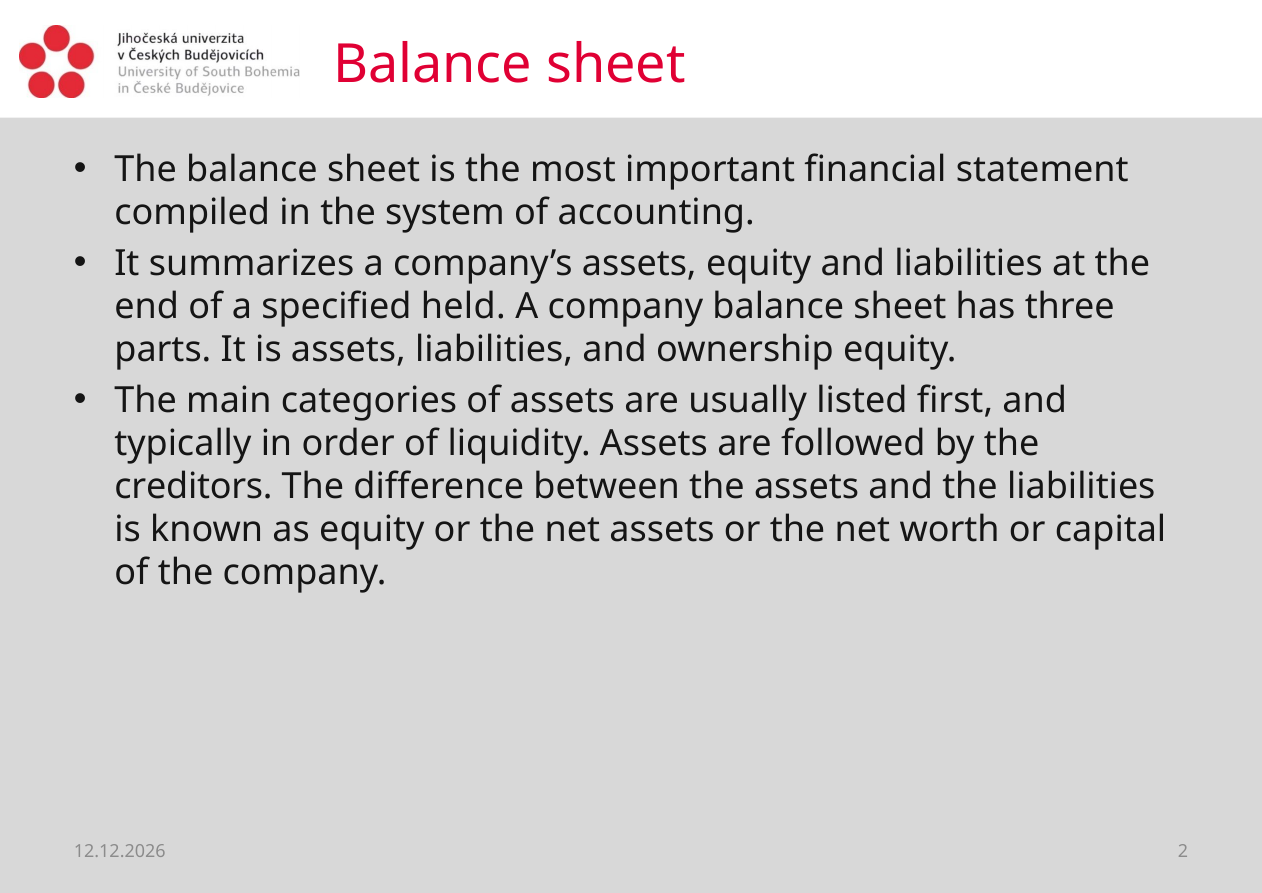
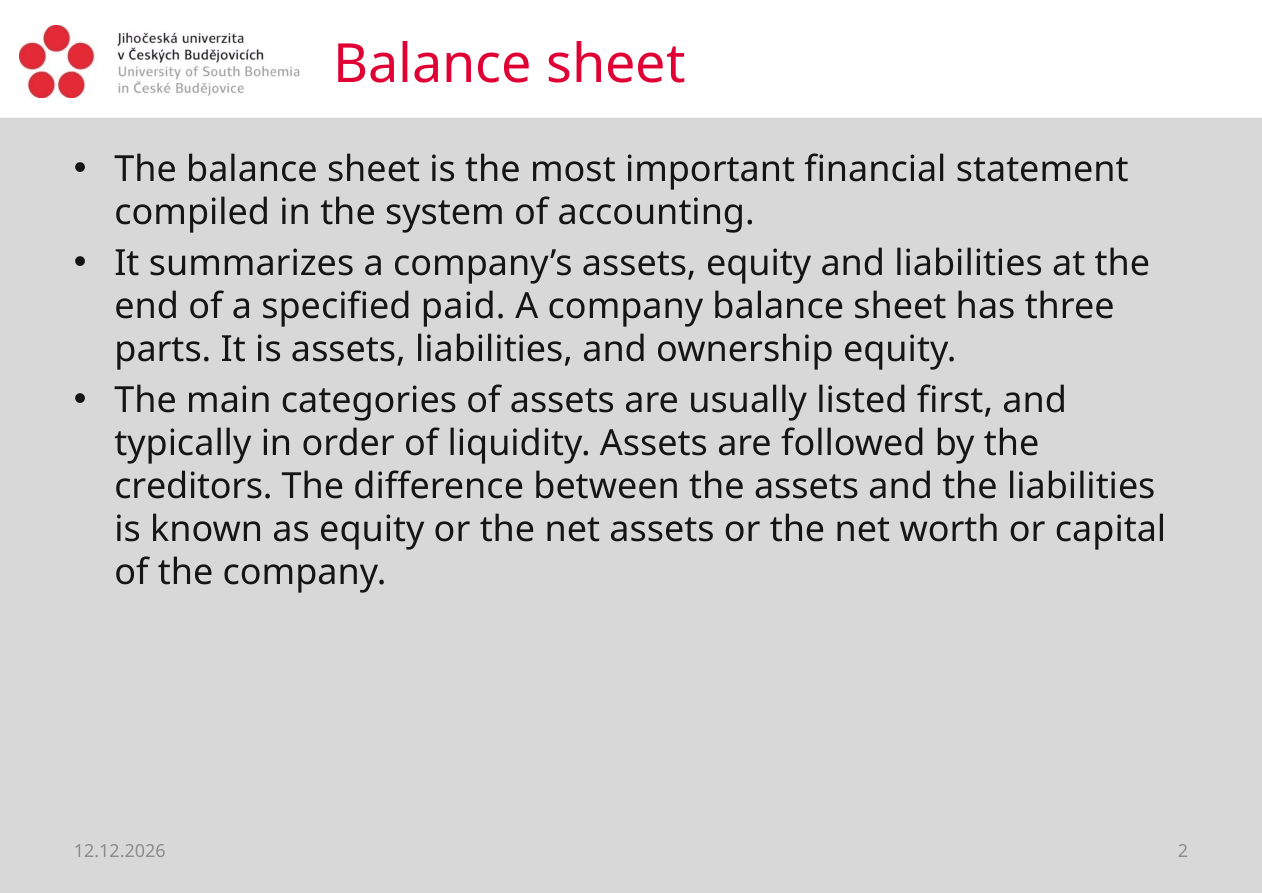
held: held -> paid
